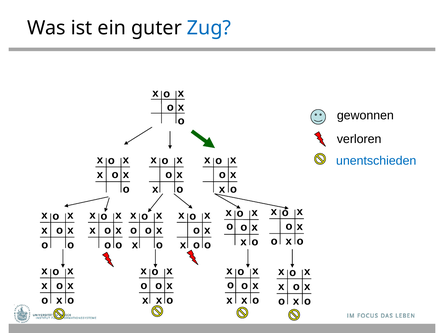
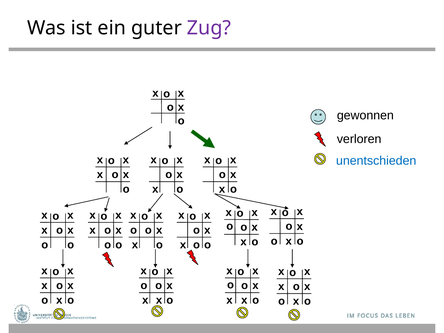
Zug colour: blue -> purple
